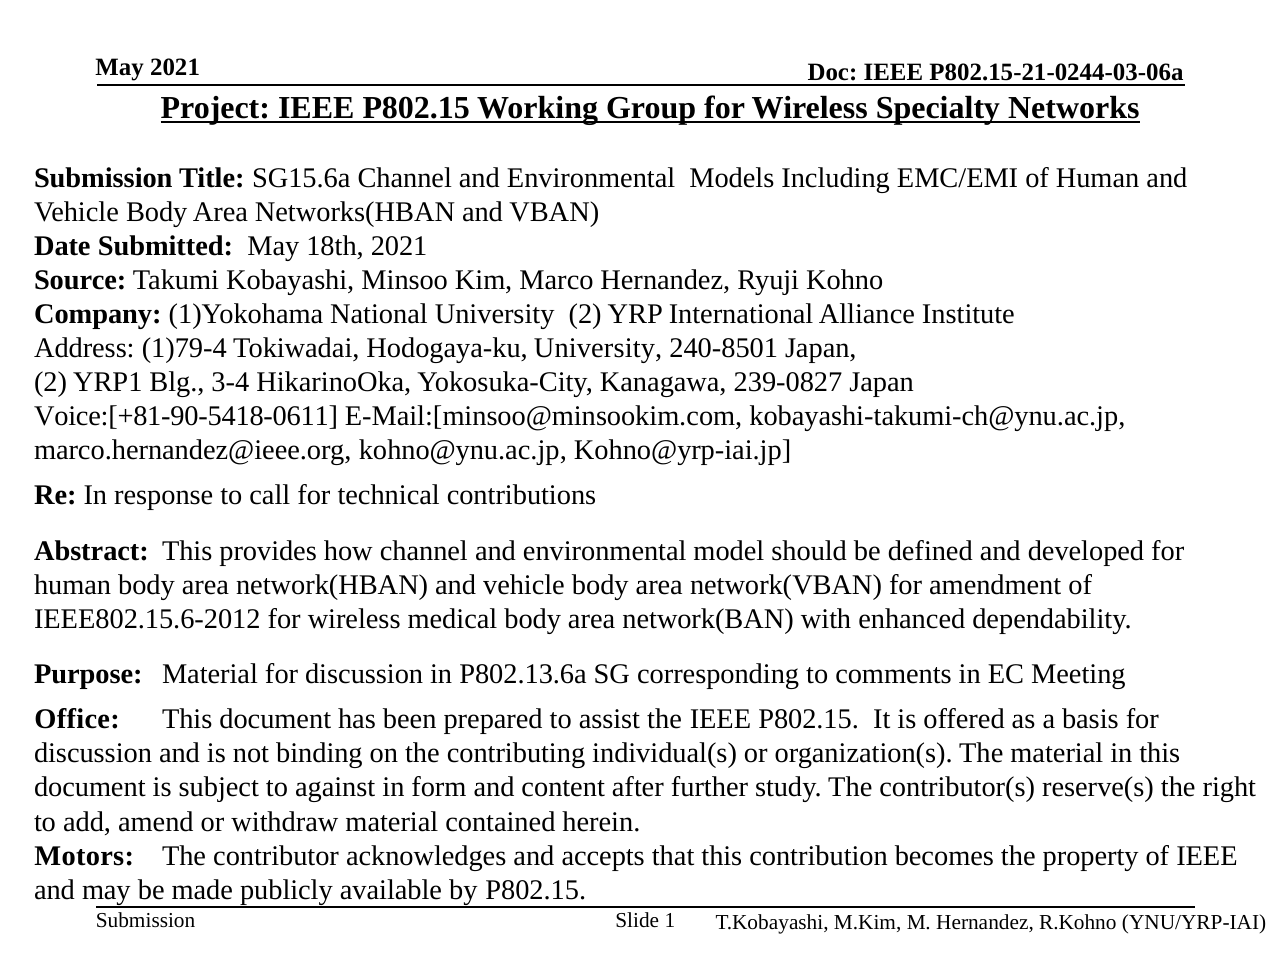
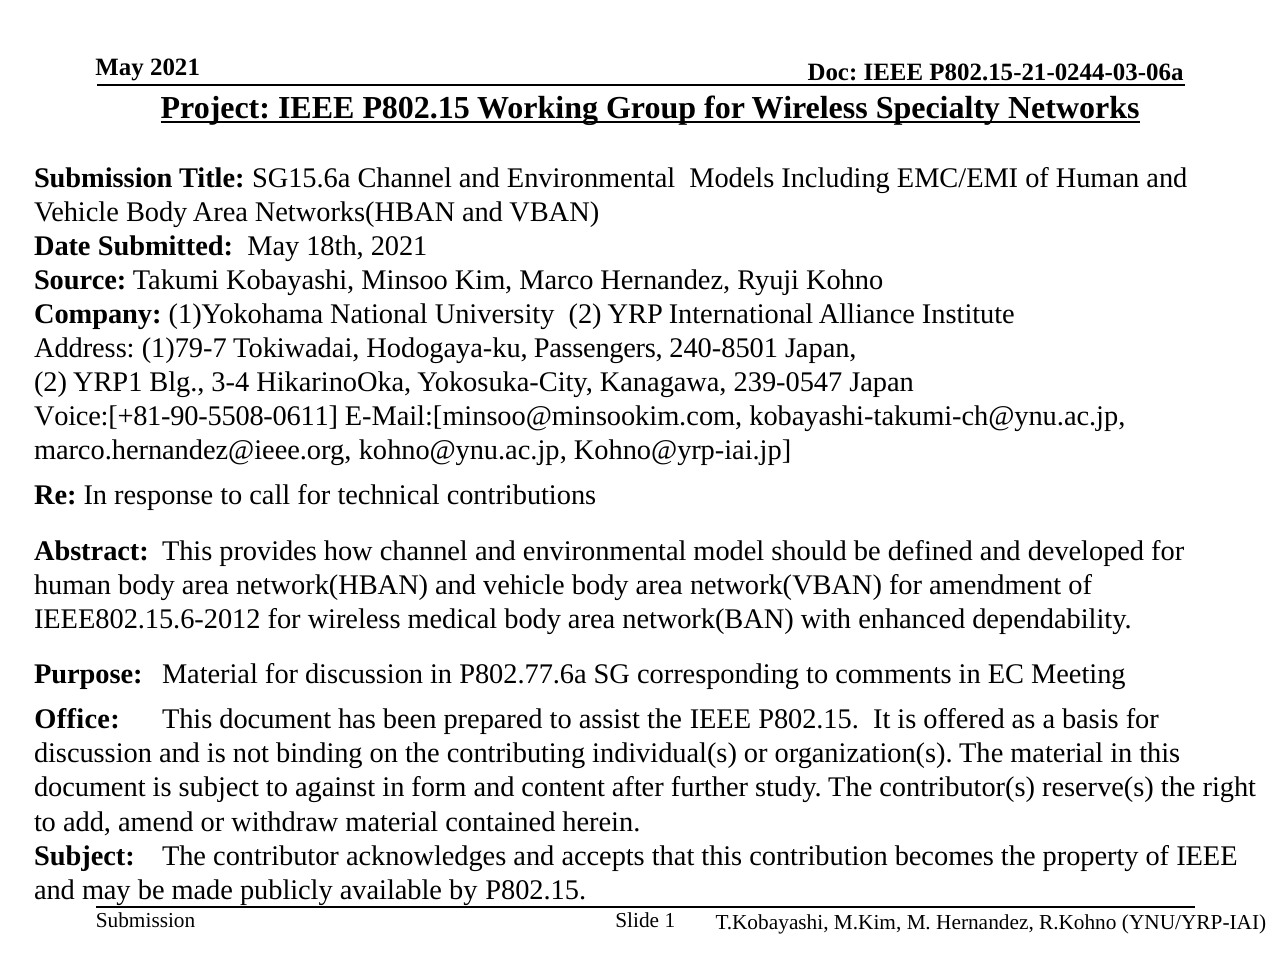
1)79-4: 1)79-4 -> 1)79-7
Hodogaya-ku University: University -> Passengers
239-0827: 239-0827 -> 239-0547
Voice:[+81-90-5418-0611: Voice:[+81-90-5418-0611 -> Voice:[+81-90-5508-0611
P802.13.6a: P802.13.6a -> P802.77.6a
Motors at (84, 856): Motors -> Subject
